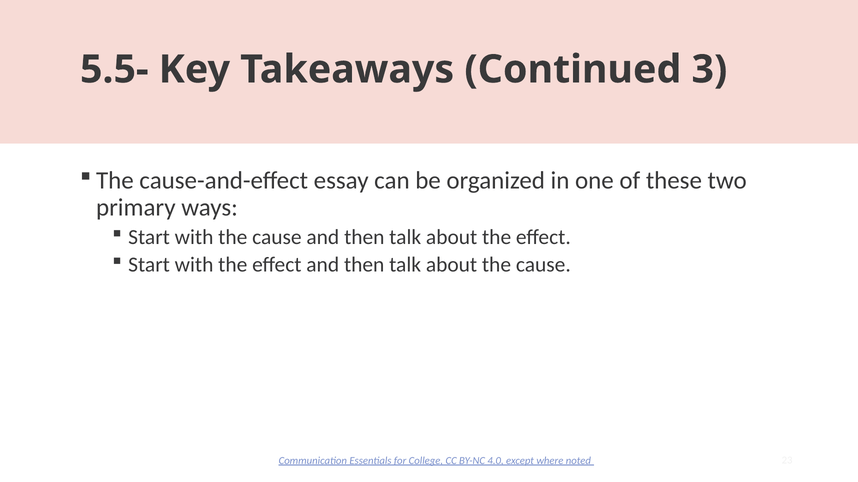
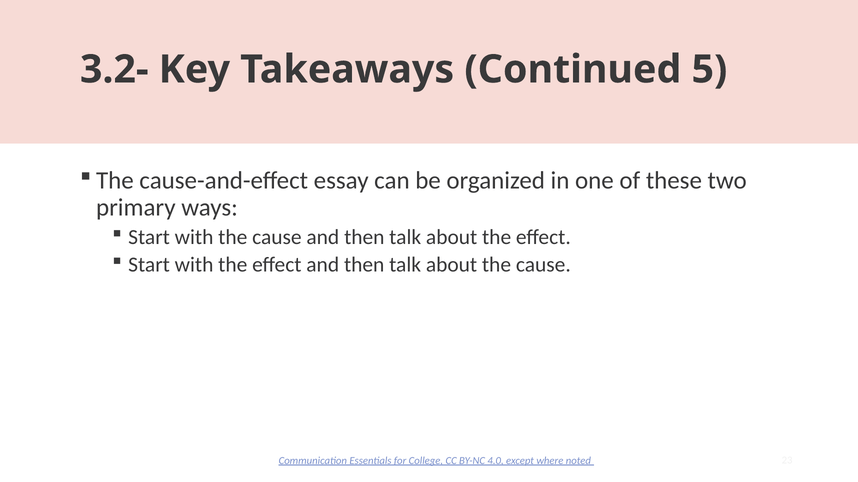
5.5-: 5.5- -> 3.2-
3: 3 -> 5
